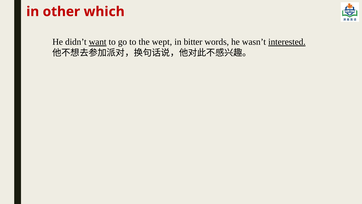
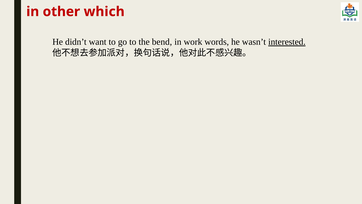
want underline: present -> none
wept: wept -> bend
bitter: bitter -> work
